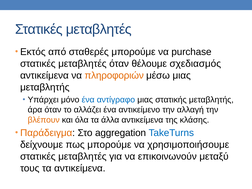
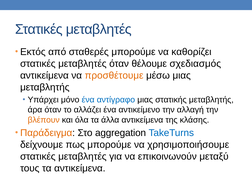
purchase: purchase -> καθορίζει
πληροφοριών: πληροφοριών -> προσθέτουμε
